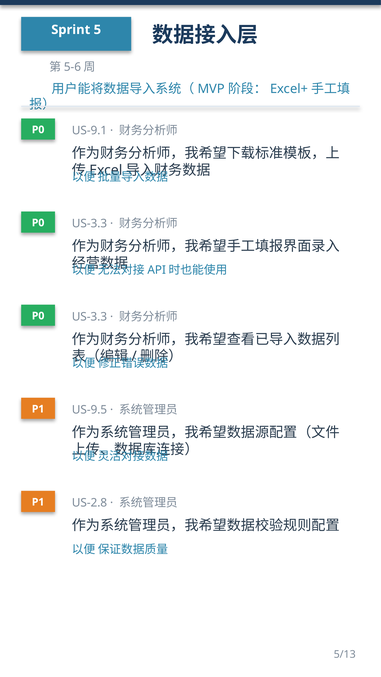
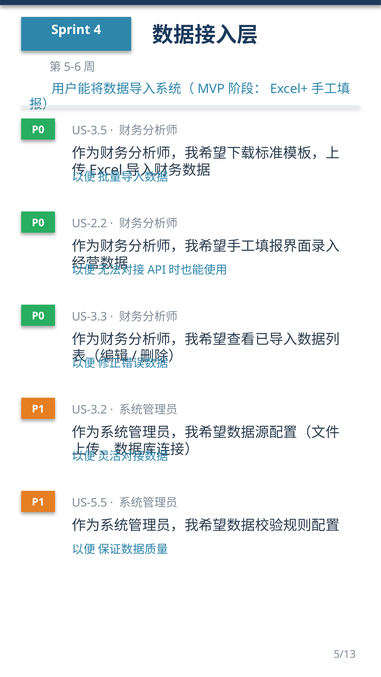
5: 5 -> 4
US-9.1: US-9.1 -> US-3.5
US-3.3 at (89, 224): US-3.3 -> US-2.2
US-9.5: US-9.5 -> US-3.2
US-2.8: US-2.8 -> US-5.5
